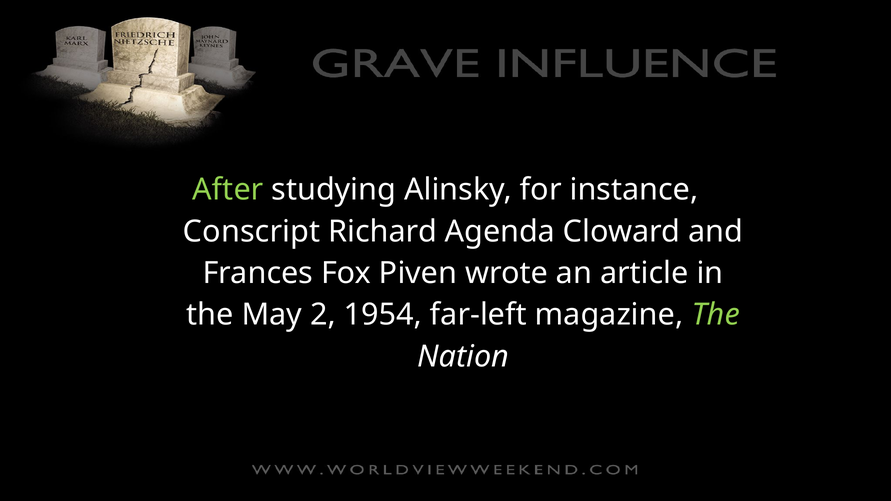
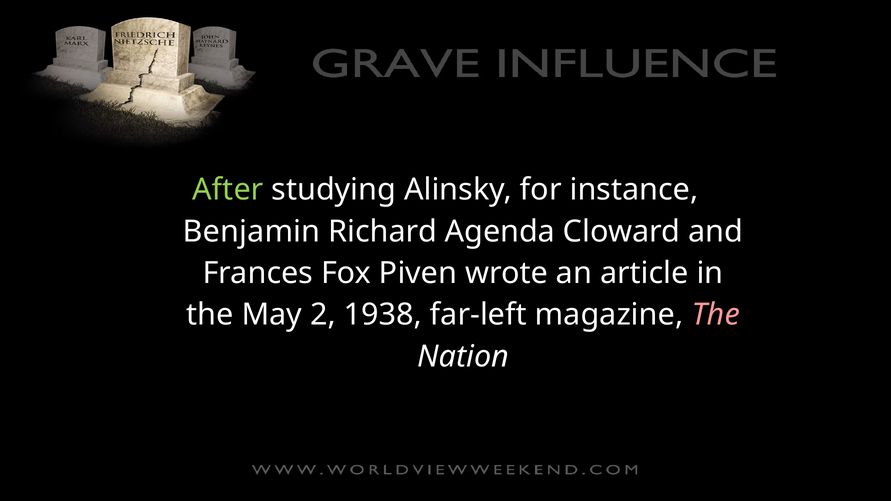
Conscript: Conscript -> Benjamin
1954: 1954 -> 1938
The at (716, 315) colour: light green -> pink
